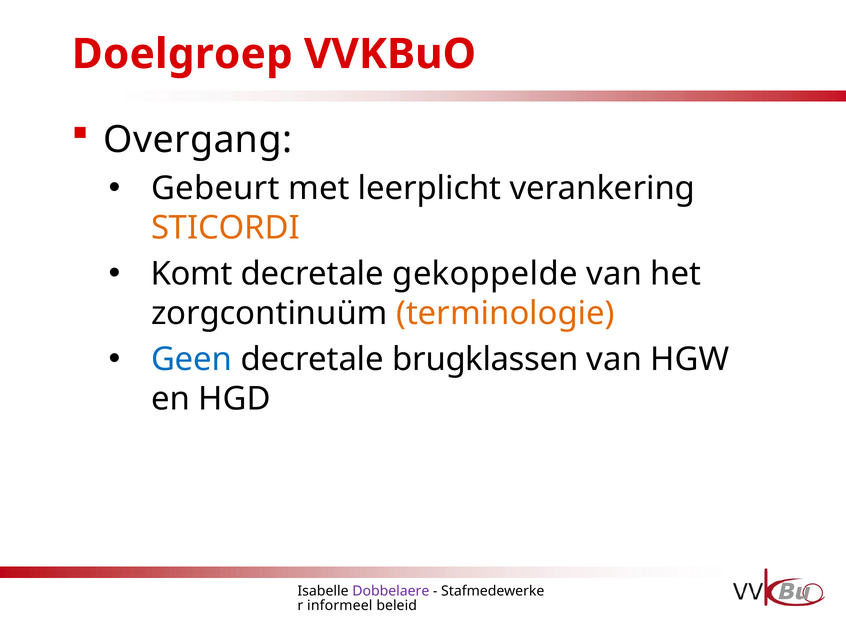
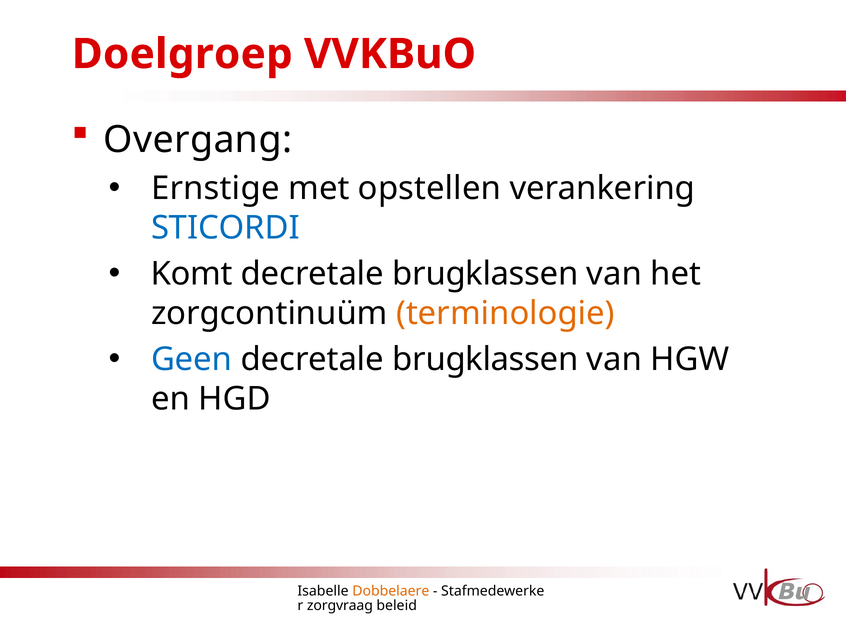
Gebeurt: Gebeurt -> Ernstige
leerplicht: leerplicht -> opstellen
STICORDI colour: orange -> blue
gekoppelde at (485, 274): gekoppelde -> brugklassen
Dobbelaere colour: purple -> orange
informeel: informeel -> zorgvraag
